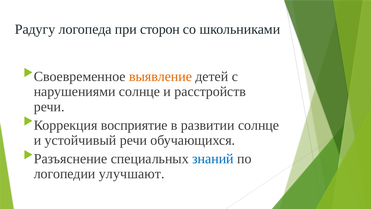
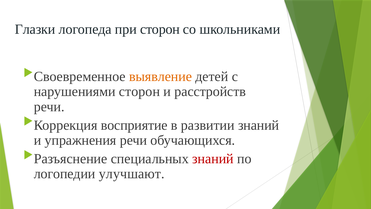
Радугу: Радугу -> Глазки
нарушениями солнце: солнце -> сторон
развитии солнце: солнце -> знаний
устойчивый: устойчивый -> упражнения
знаний at (213, 159) colour: blue -> red
